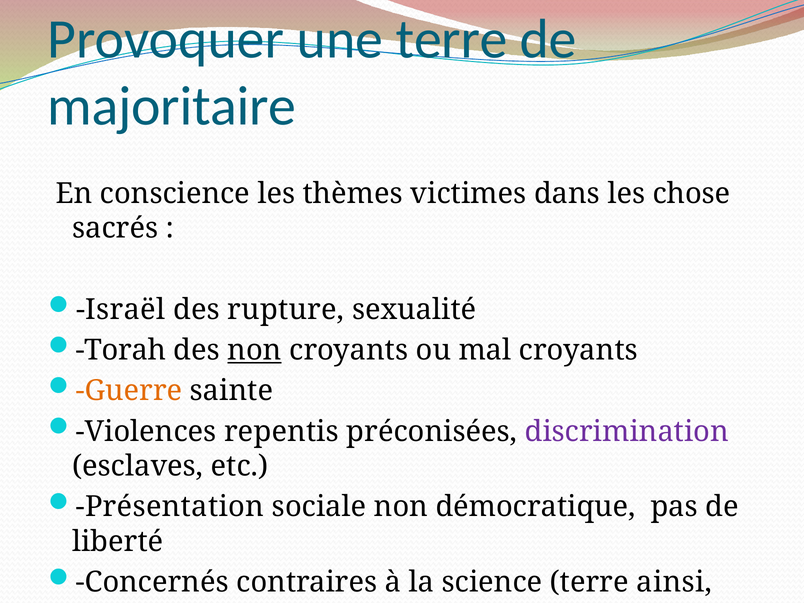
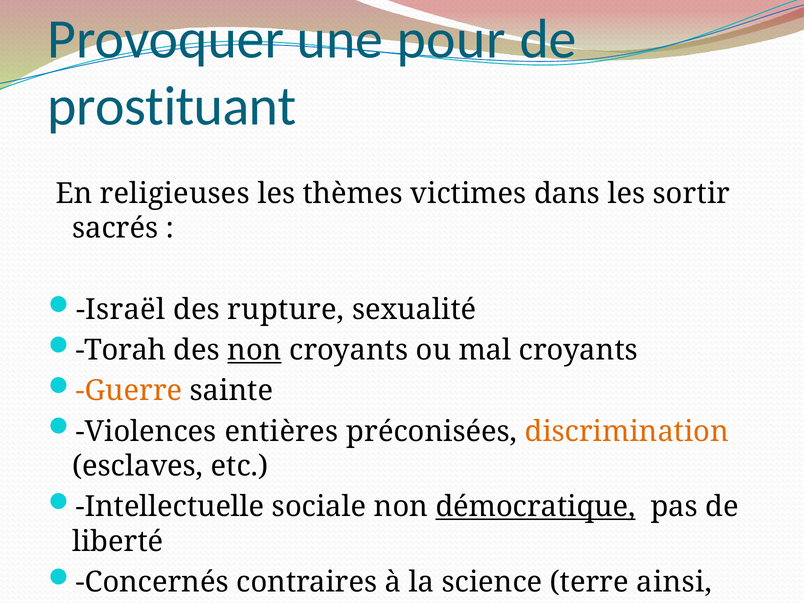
une terre: terre -> pour
majoritaire: majoritaire -> prostituant
conscience: conscience -> religieuses
chose: chose -> sortir
repentis: repentis -> entières
discrimination colour: purple -> orange
Présentation: Présentation -> Intellectuelle
démocratique underline: none -> present
